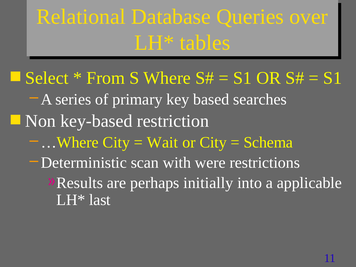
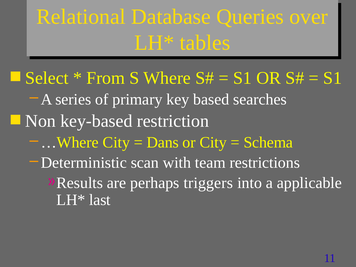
Wait: Wait -> Dans
were: were -> team
initially: initially -> triggers
